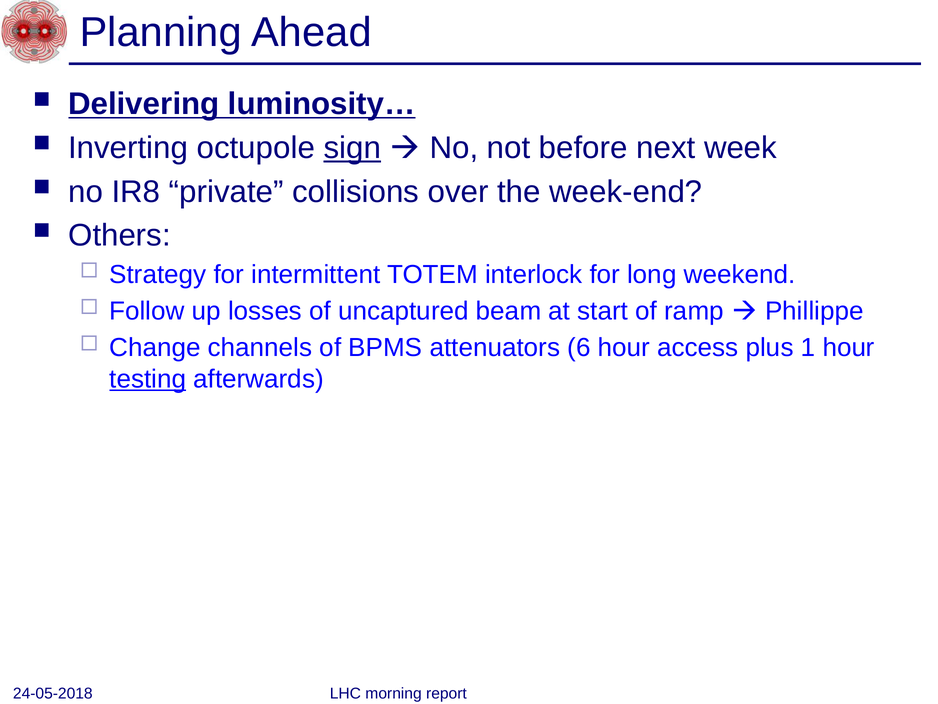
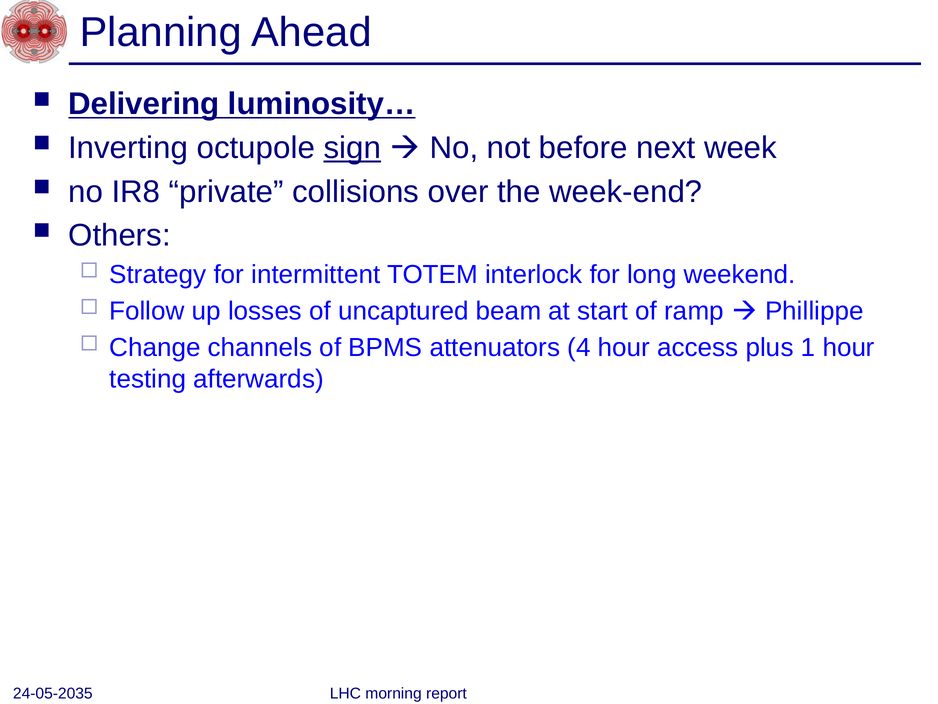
6: 6 -> 4
testing underline: present -> none
24-05-2018: 24-05-2018 -> 24-05-2035
